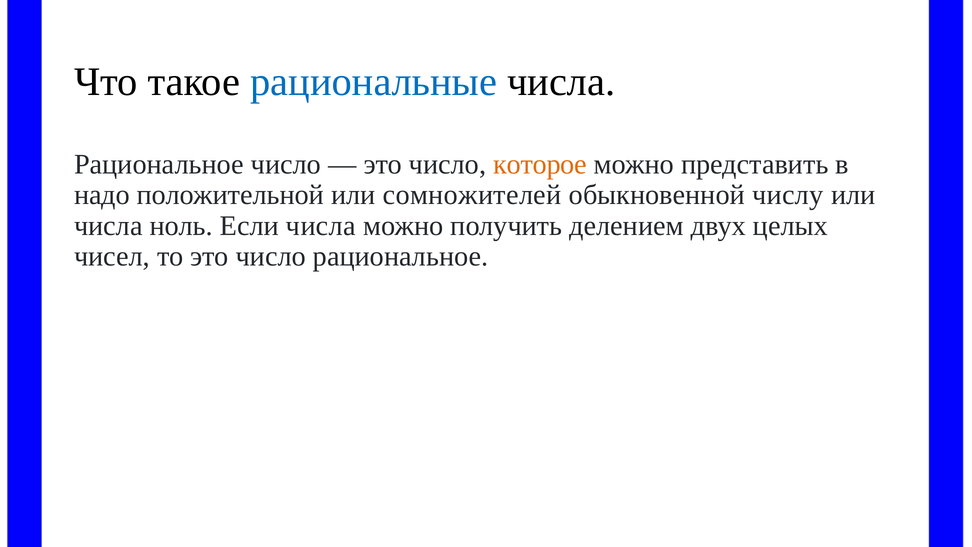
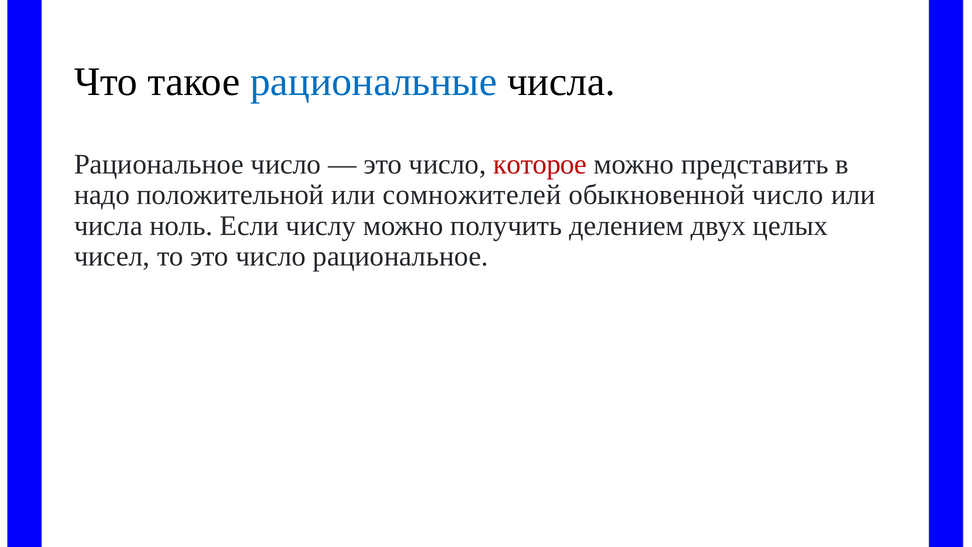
которое colour: orange -> red
обыкновенной числу: числу -> число
Если числа: числа -> числу
